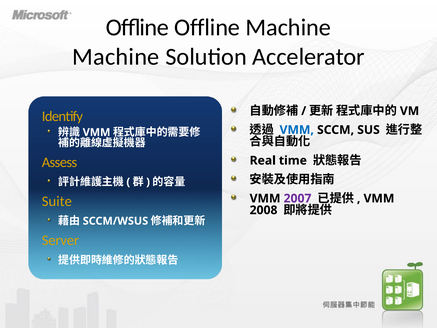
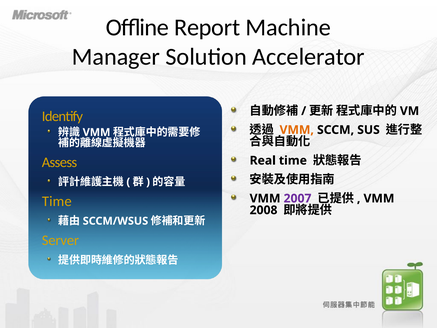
Offline Offline: Offline -> Report
Machine at (116, 57): Machine -> Manager
VMM at (297, 130) colour: blue -> orange
Suite at (57, 201): Suite -> Time
